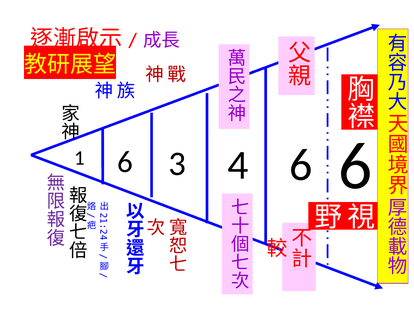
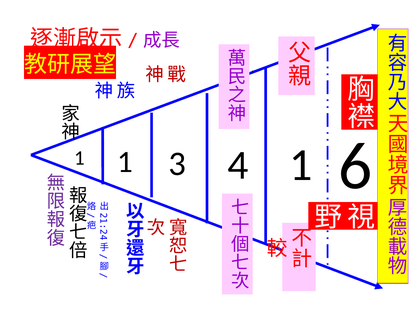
1 6: 6 -> 1
4 6: 6 -> 1
